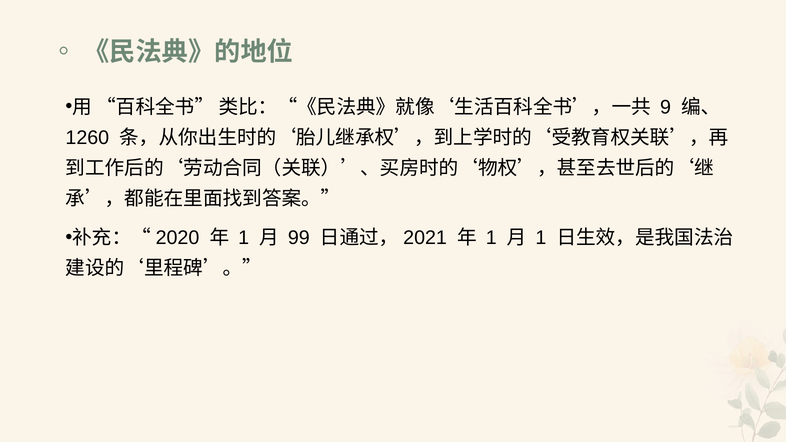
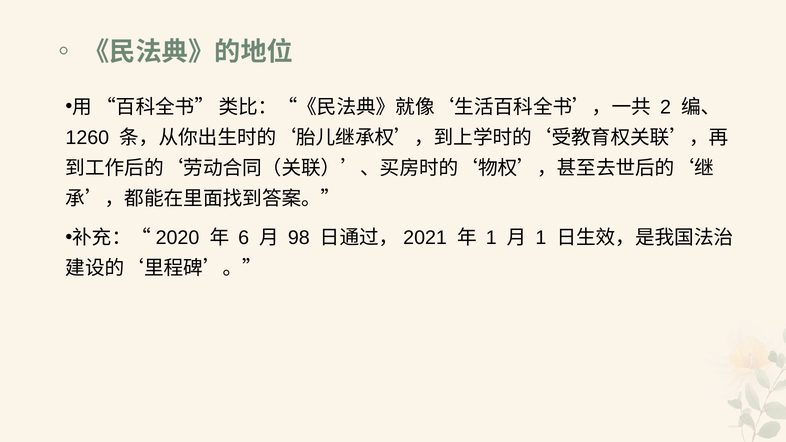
9: 9 -> 2
1 at (244, 238): 1 -> 6
99: 99 -> 98
